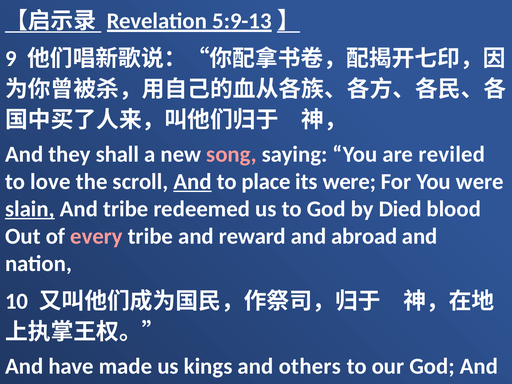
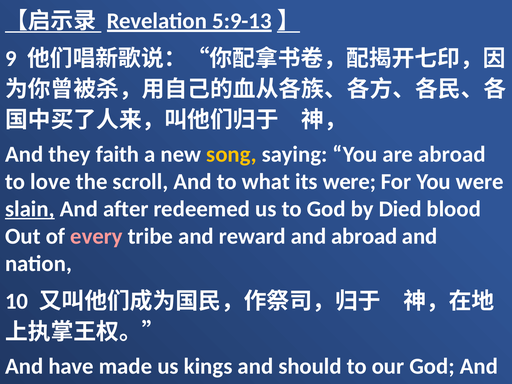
they shall: shall -> faith
song colour: pink -> yellow
are reviled: reviled -> abroad
And at (193, 182) underline: present -> none
place: place -> what
And tribe: tribe -> after
others: others -> should
